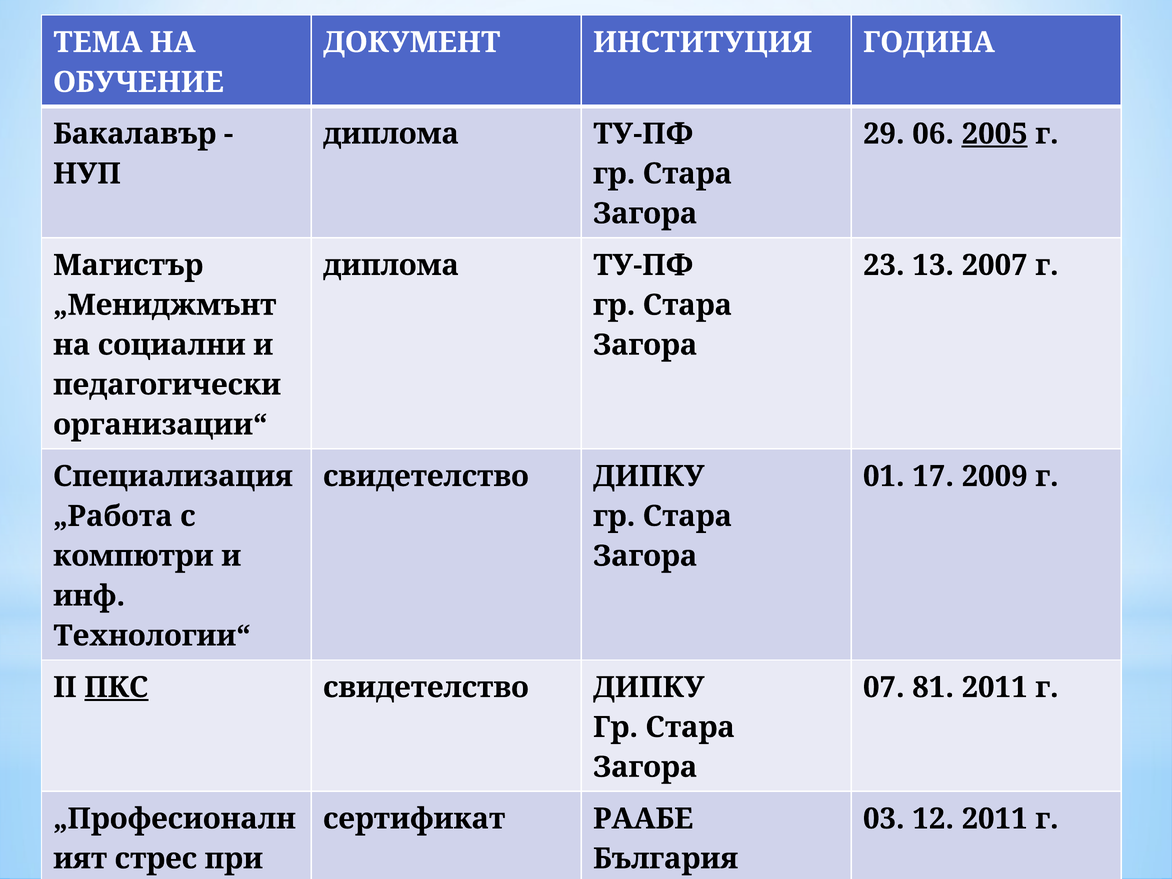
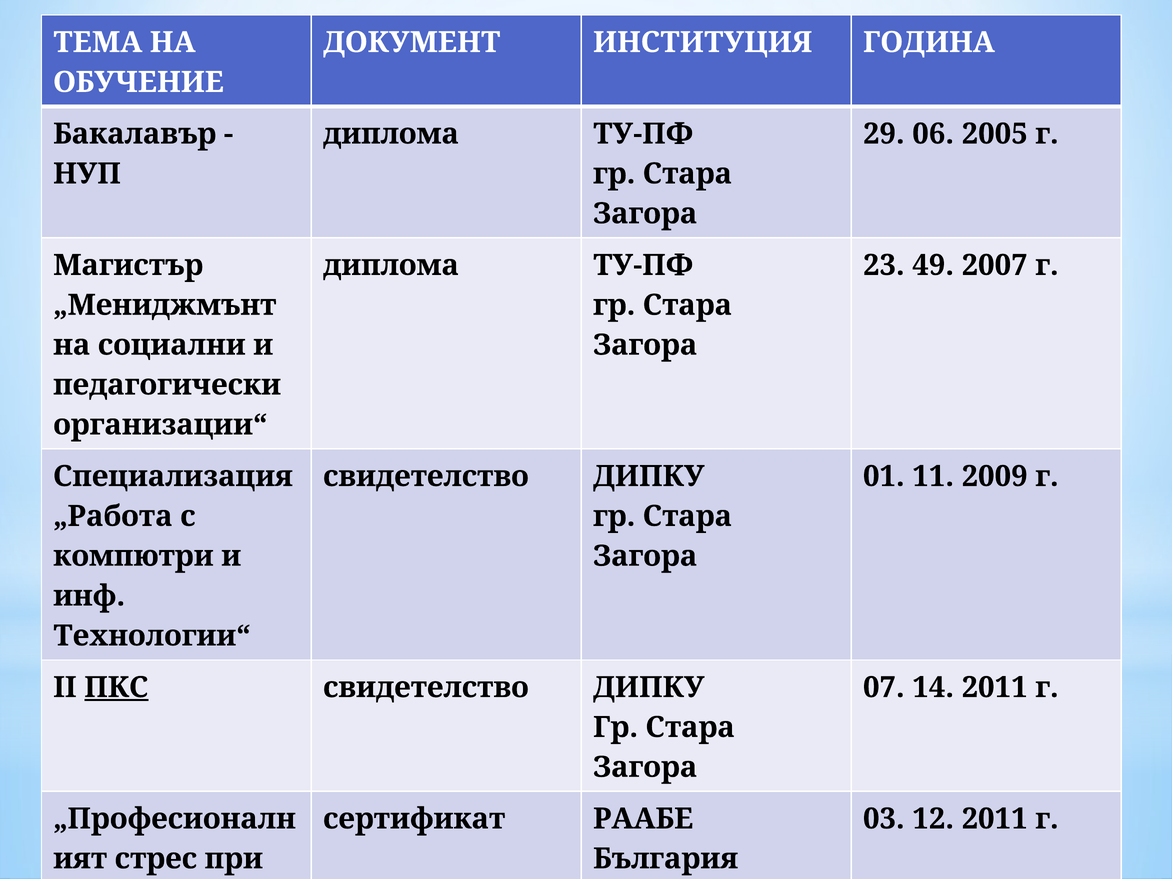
2005 underline: present -> none
13: 13 -> 49
17: 17 -> 11
81: 81 -> 14
